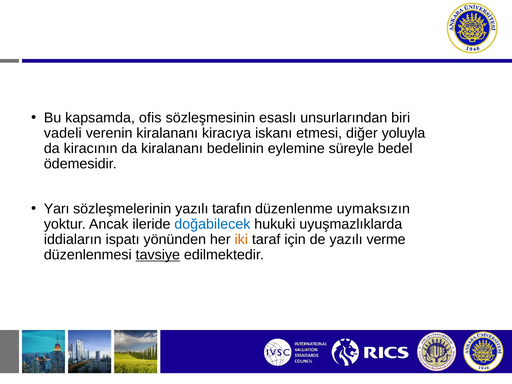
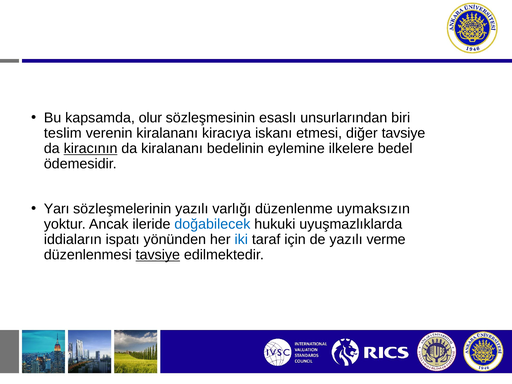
ofis: ofis -> olur
vadeli: vadeli -> teslim
diğer yoluyla: yoluyla -> tavsiye
kiracının underline: none -> present
süreyle: süreyle -> ilkelere
tarafın: tarafın -> varlığı
iki colour: orange -> blue
